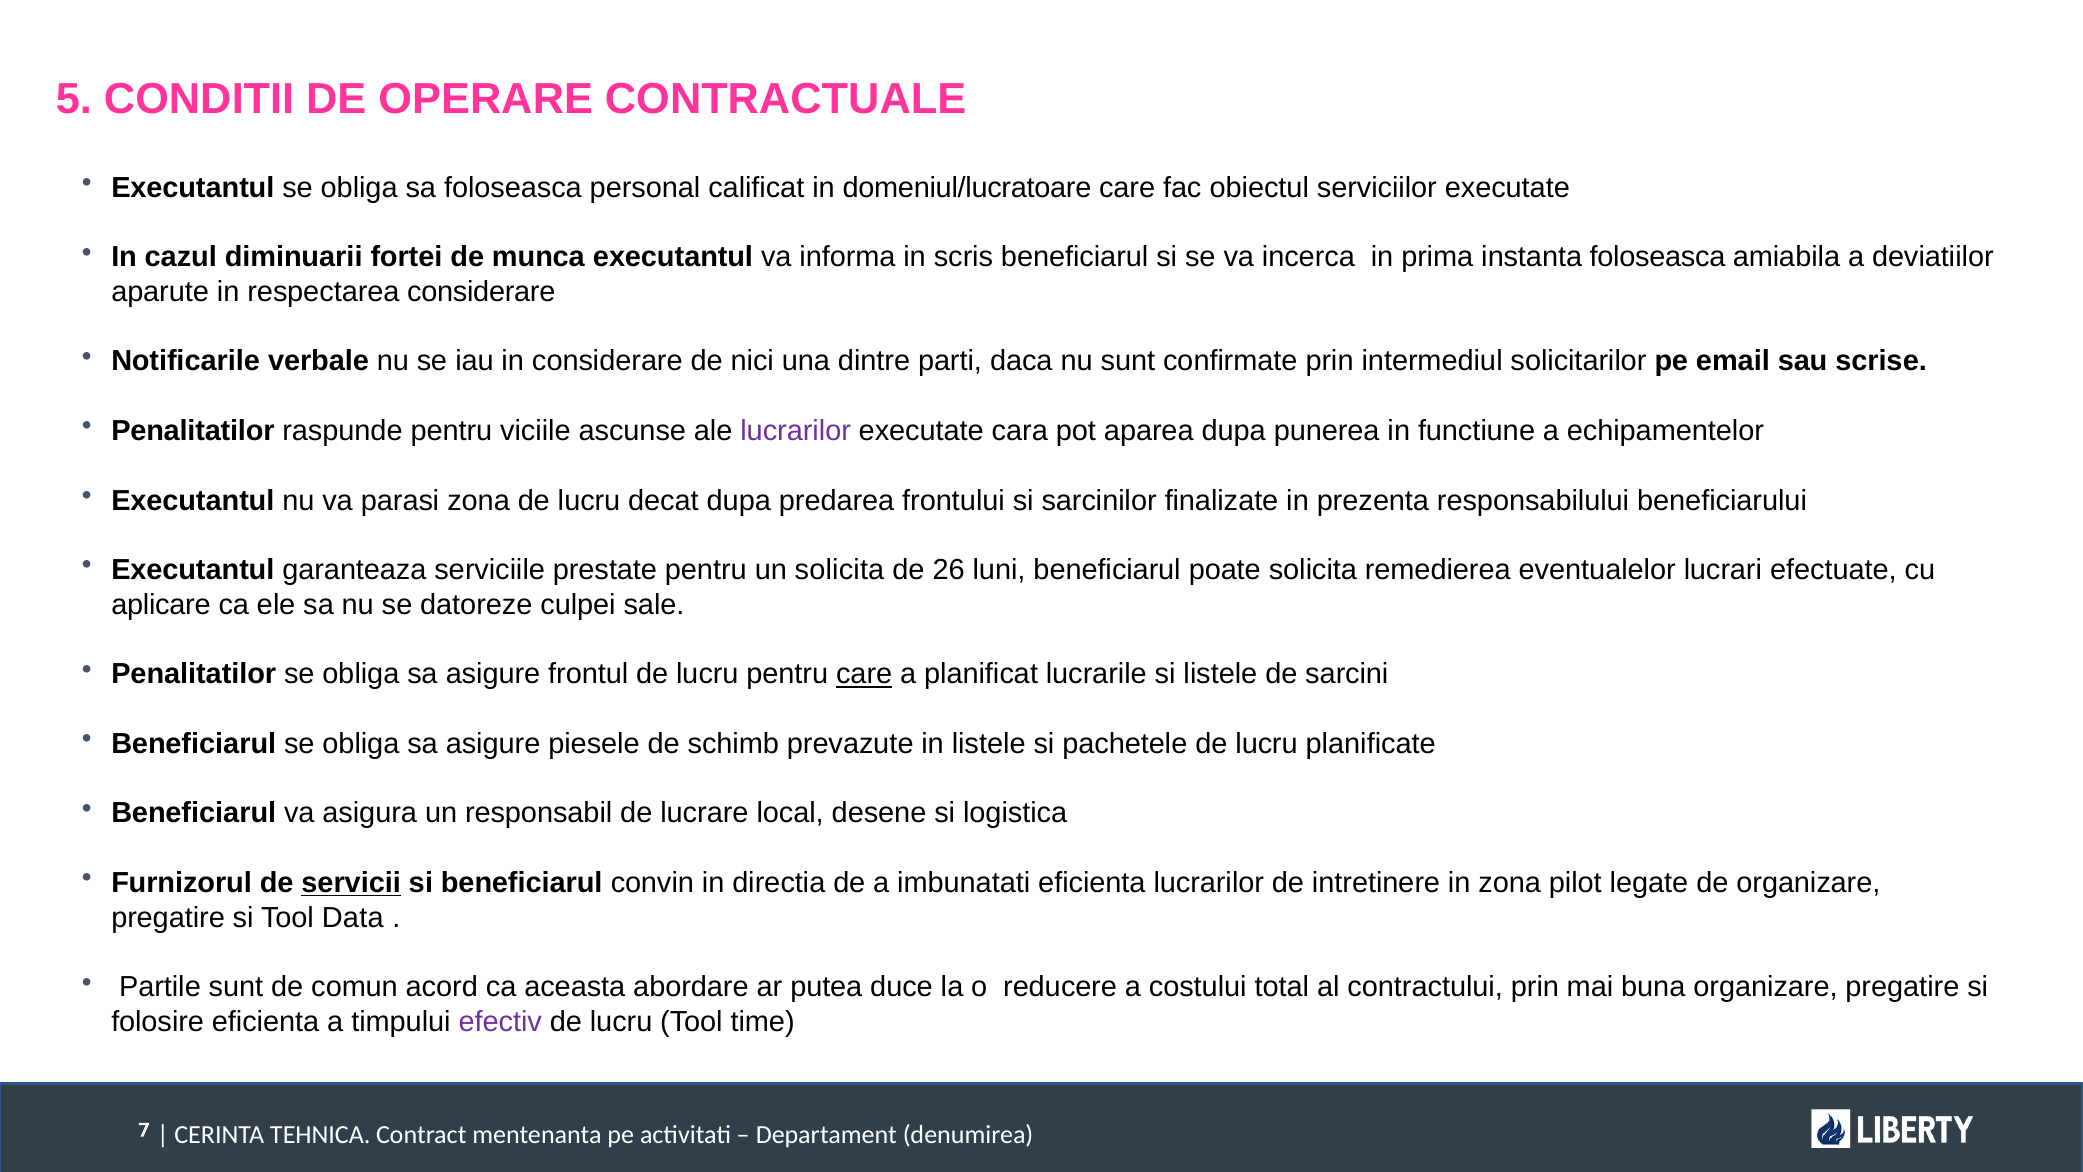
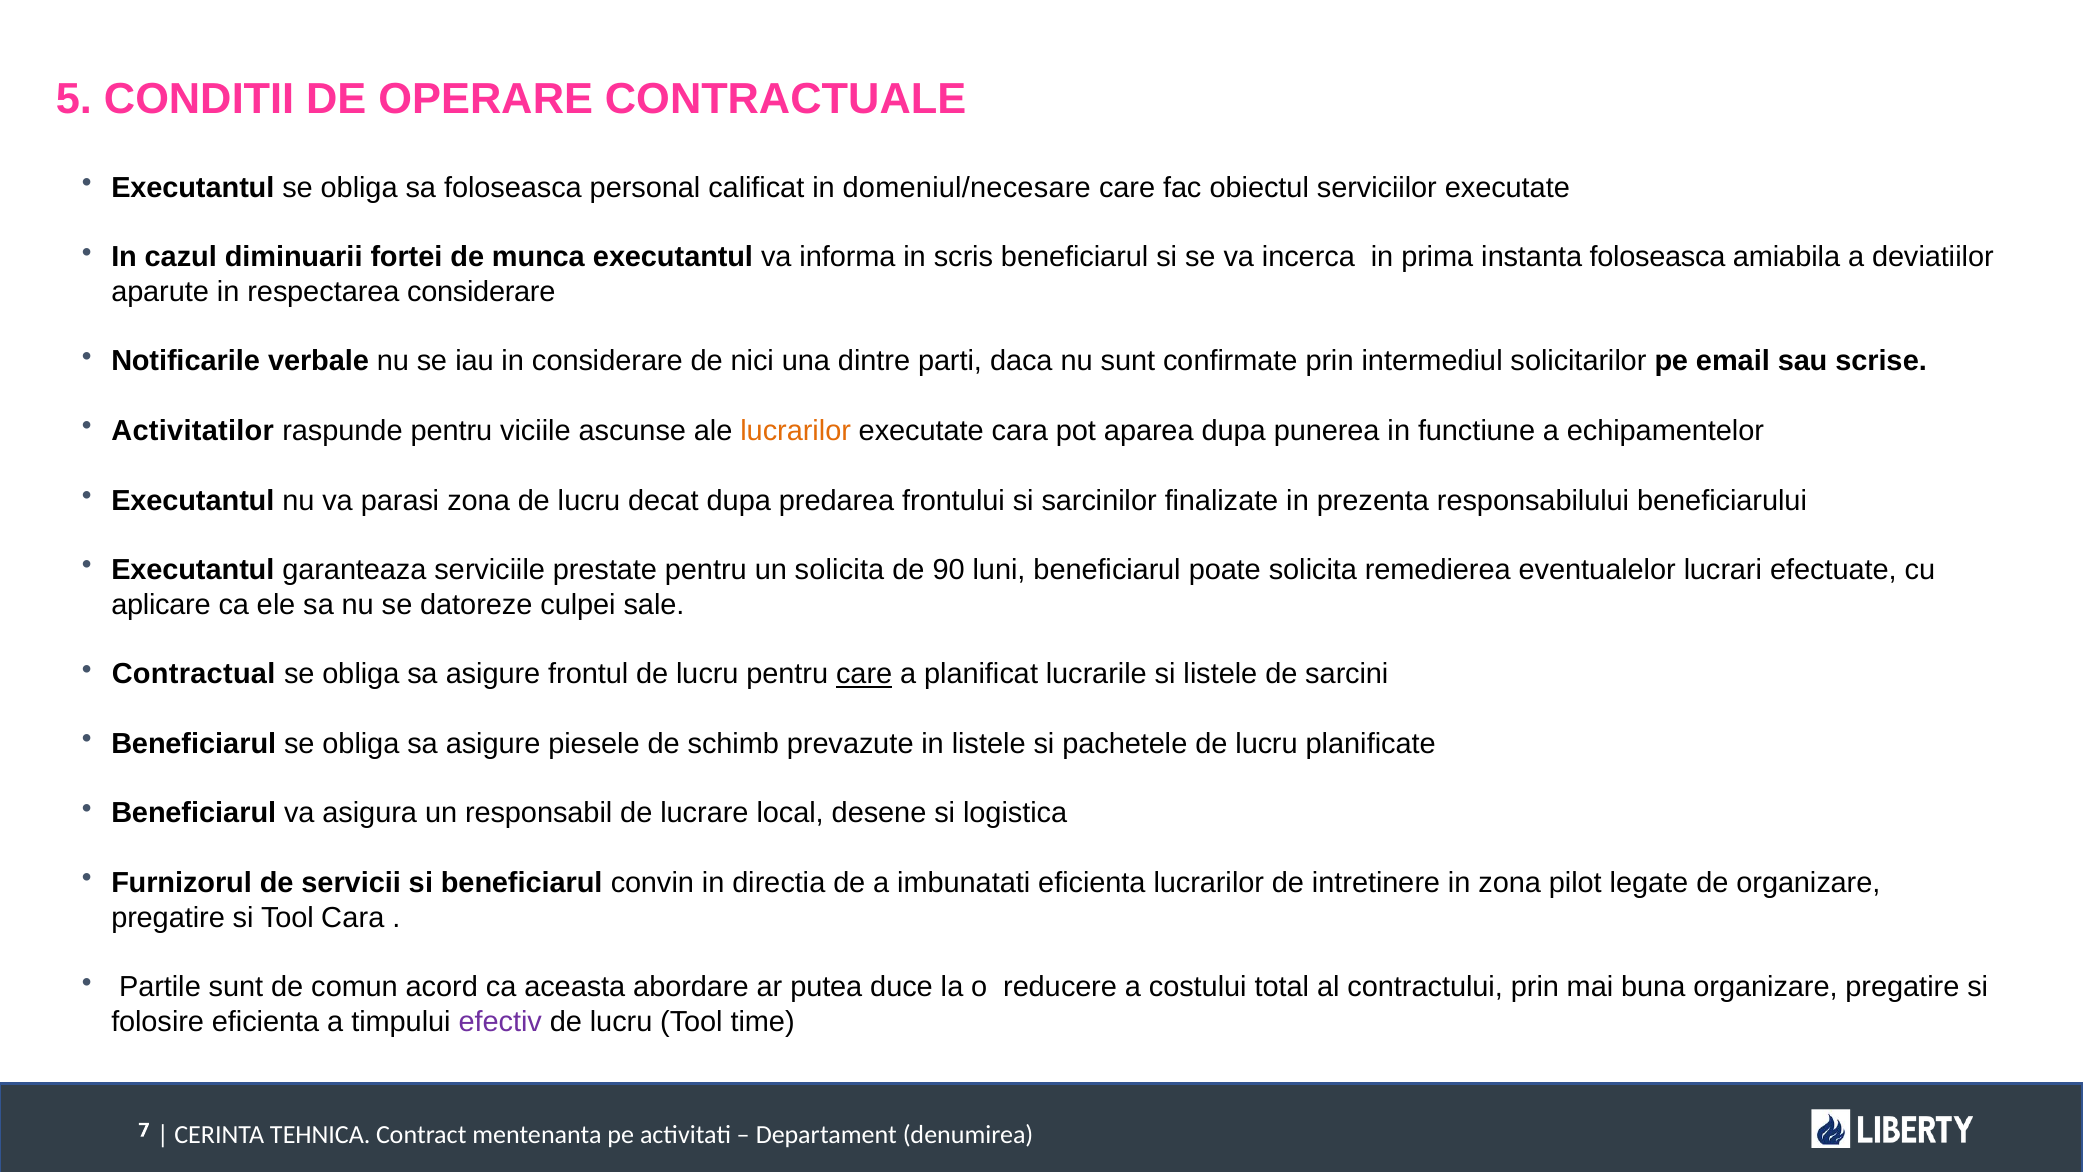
domeniul/lucratoare: domeniul/lucratoare -> domeniul/necesare
Penalitatilor at (193, 431): Penalitatilor -> Activitatilor
lucrarilor at (796, 431) colour: purple -> orange
26: 26 -> 90
Penalitatilor at (194, 674): Penalitatilor -> Contractual
servicii underline: present -> none
Tool Data: Data -> Cara
